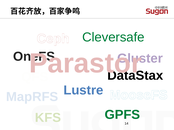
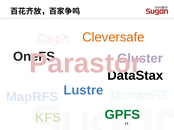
Cleversafe colour: green -> orange
